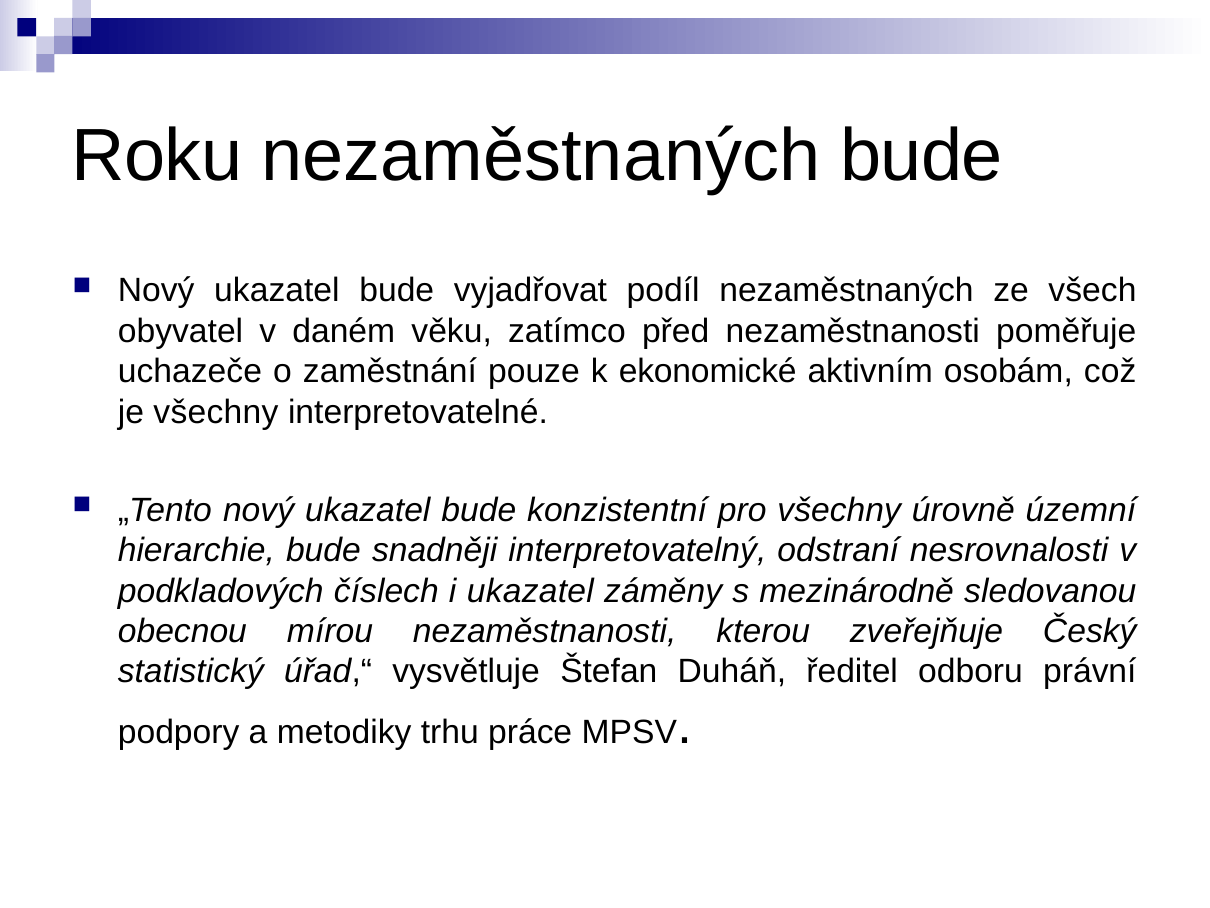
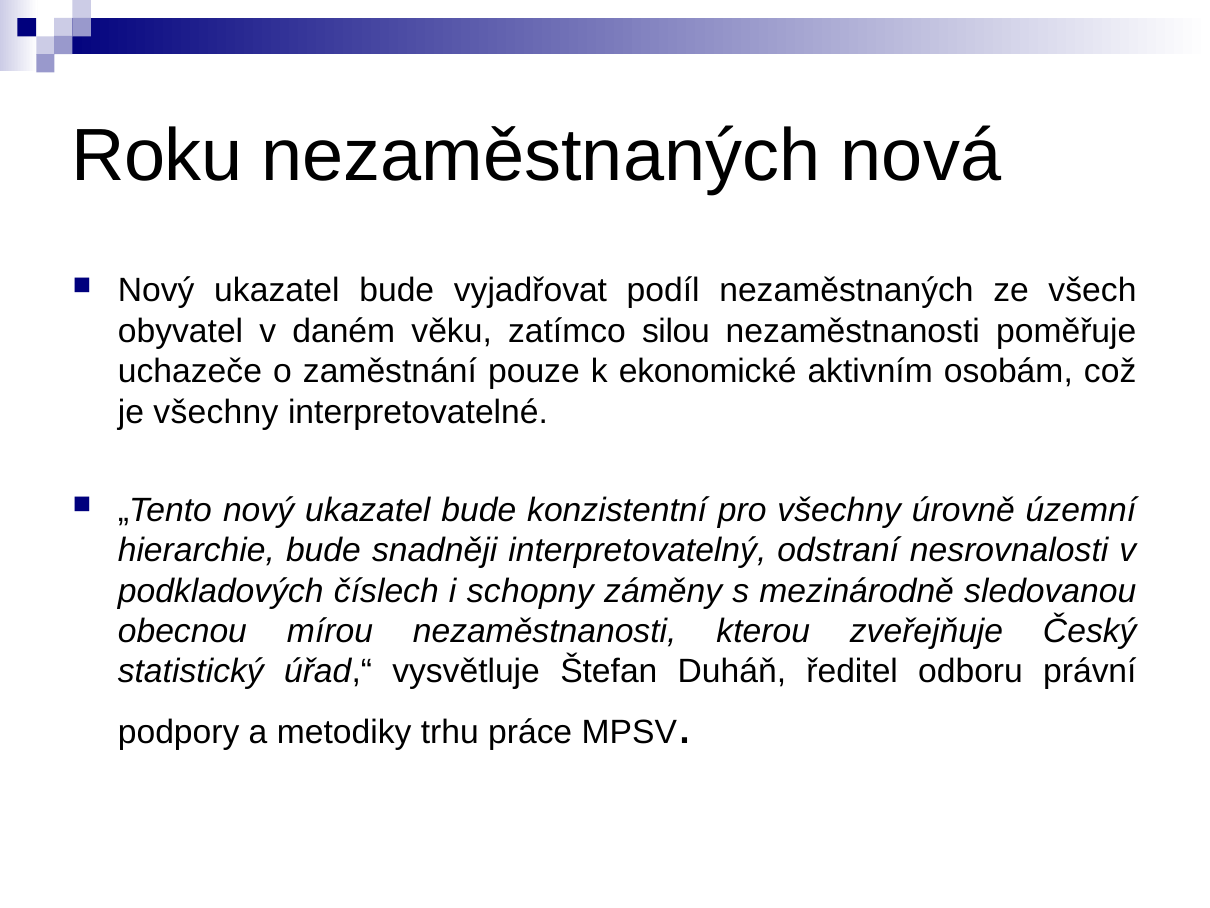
nezaměstnaných bude: bude -> nová
před: před -> silou
i ukazatel: ukazatel -> schopny
